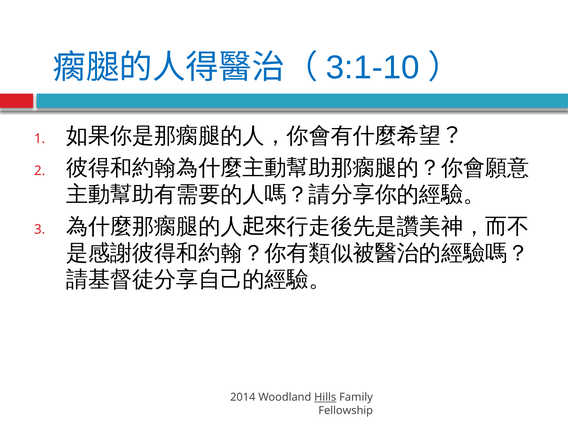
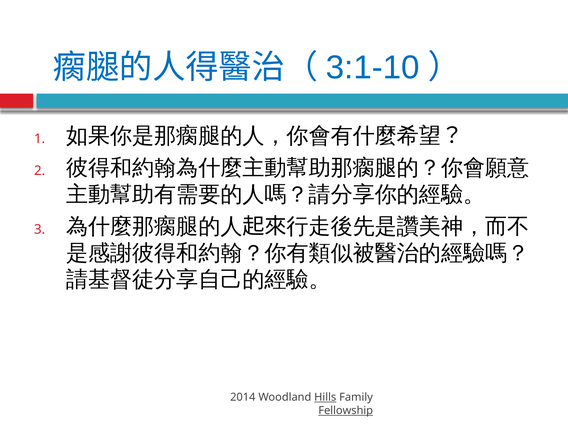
Fellowship underline: none -> present
